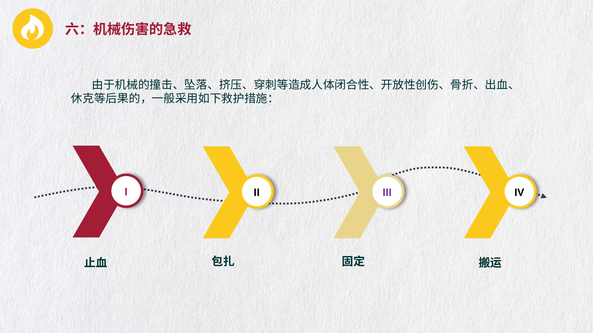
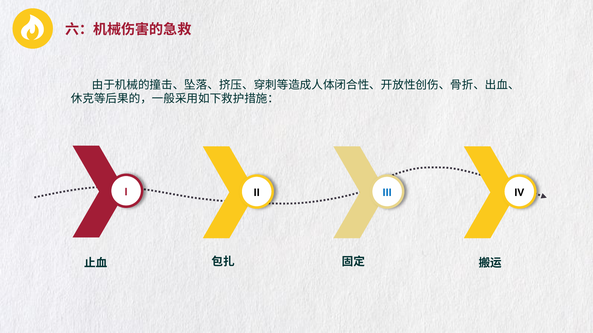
III colour: purple -> blue
